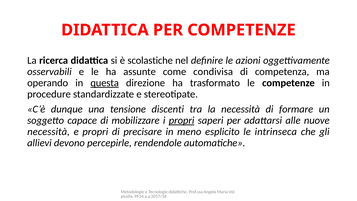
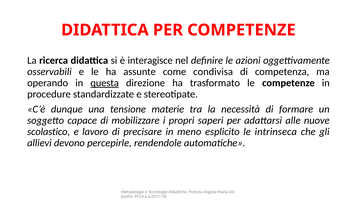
scolastiche: scolastiche -> interagisce
discenti: discenti -> materie
propri at (182, 120) underline: present -> none
necessità at (49, 132): necessità -> scolastico
e propri: propri -> lavoro
